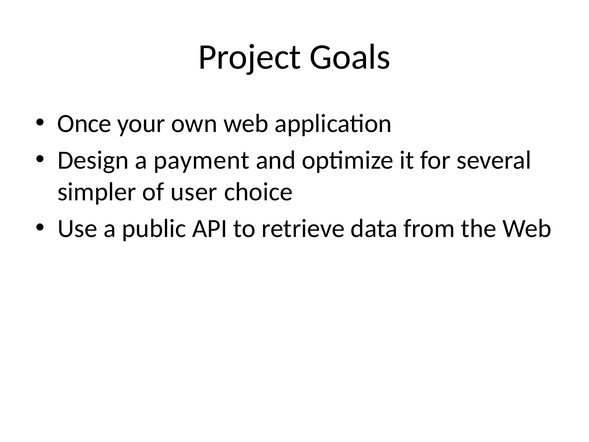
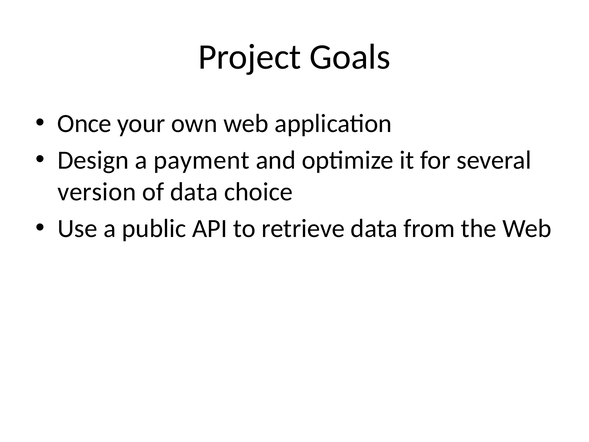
simpler: simpler -> version
of user: user -> data
